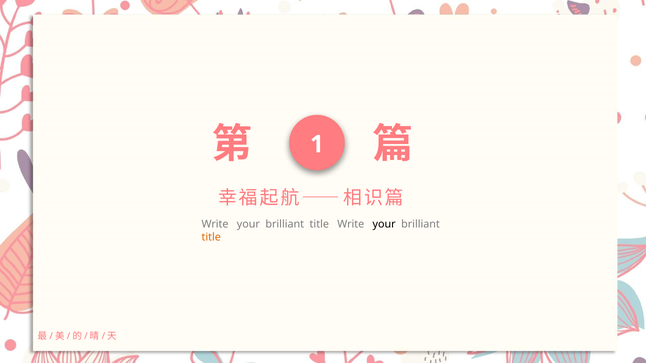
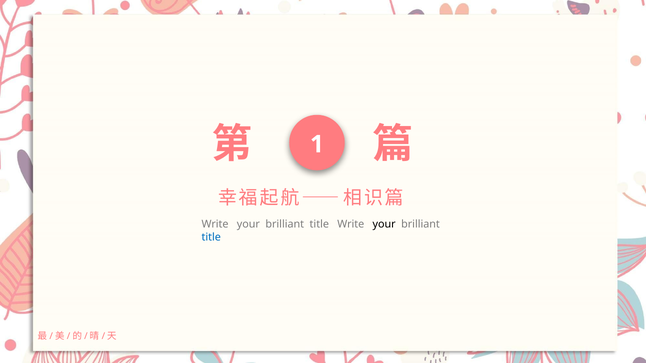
title at (211, 237) colour: orange -> blue
